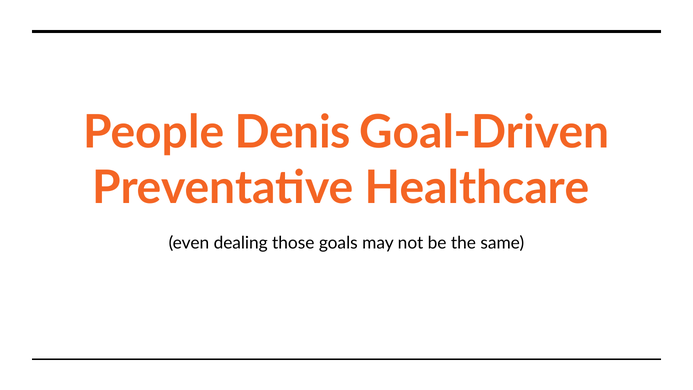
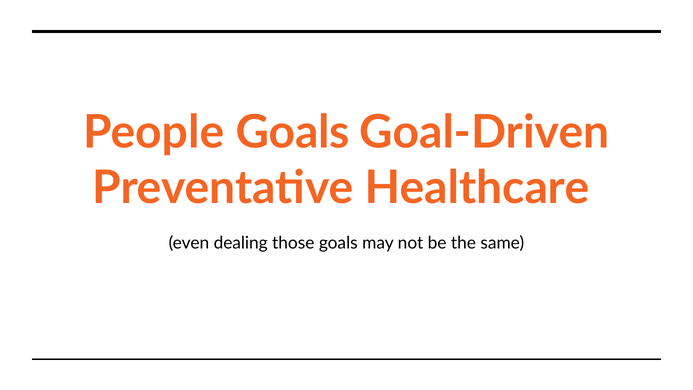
People Denis: Denis -> Goals
